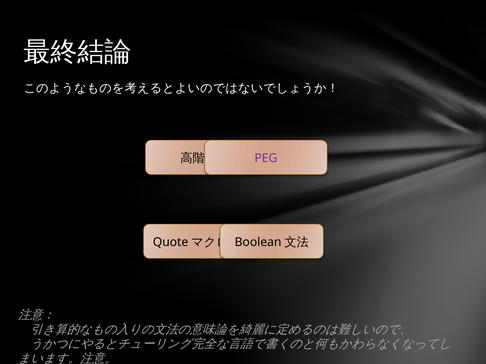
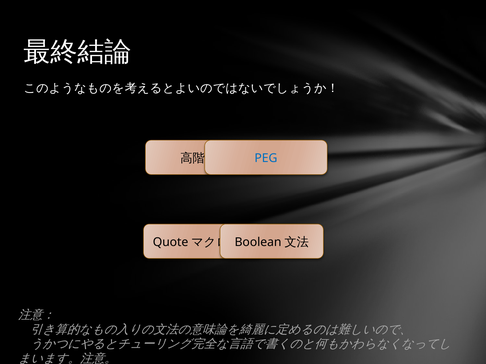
PEG colour: purple -> blue
